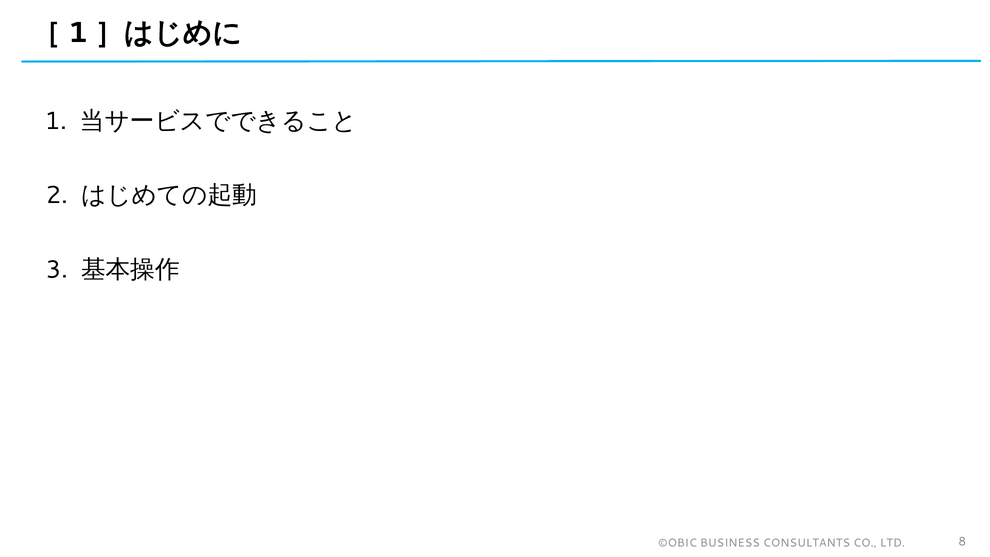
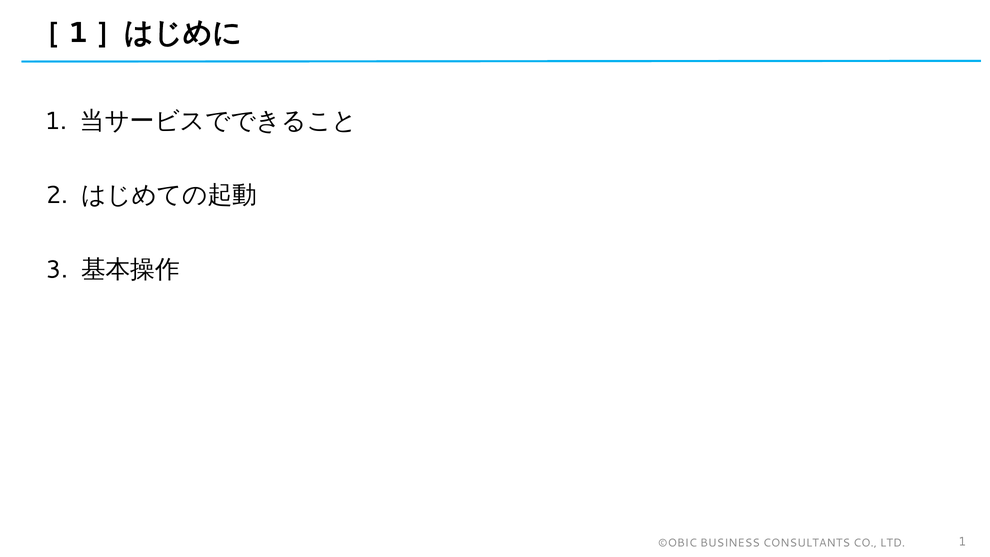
LTD 8: 8 -> 1
